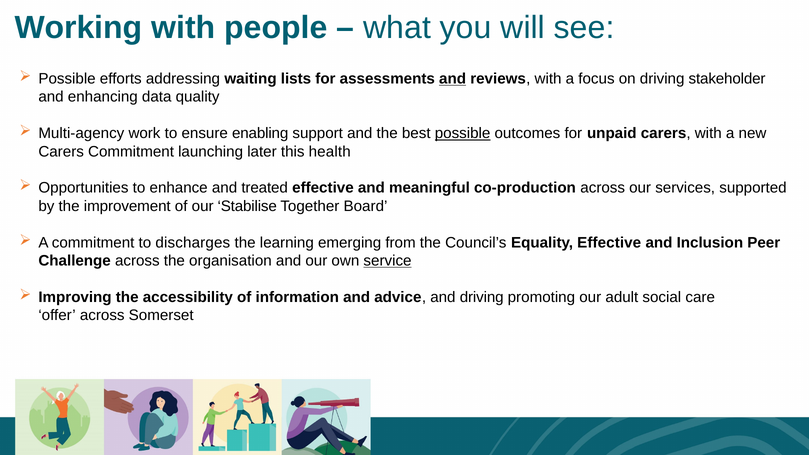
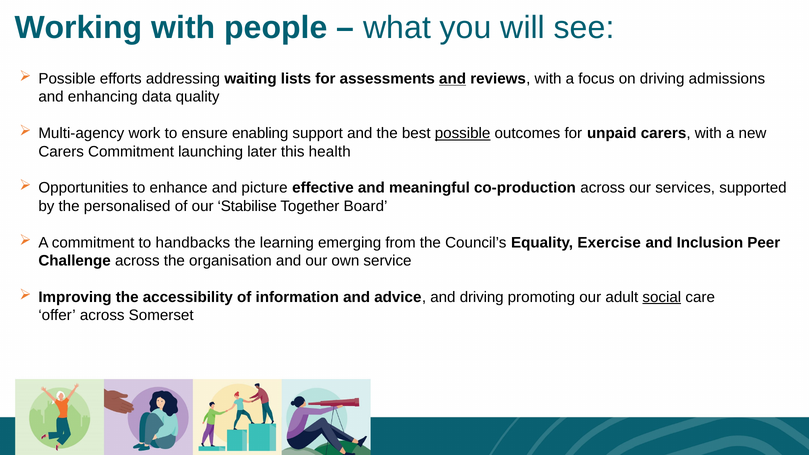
stakeholder: stakeholder -> admissions
treated: treated -> picture
improvement: improvement -> personalised
discharges: discharges -> handbacks
Equality Effective: Effective -> Exercise
service underline: present -> none
social underline: none -> present
